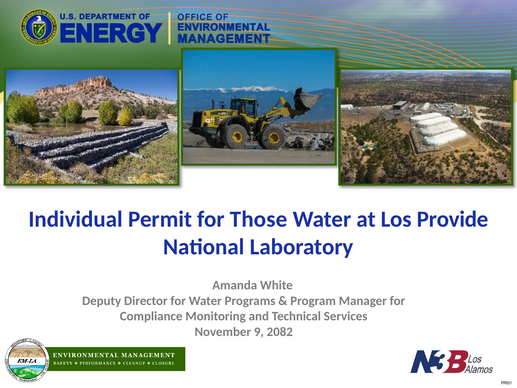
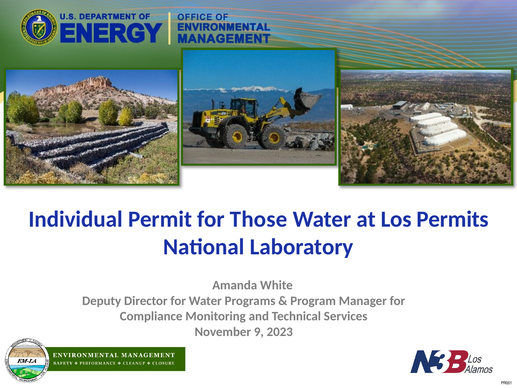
Provide: Provide -> Permits
2082: 2082 -> 2023
